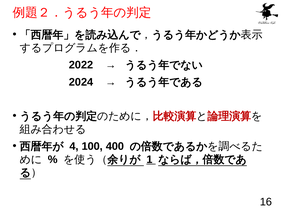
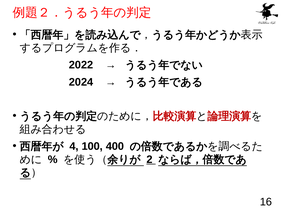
1: 1 -> 2
